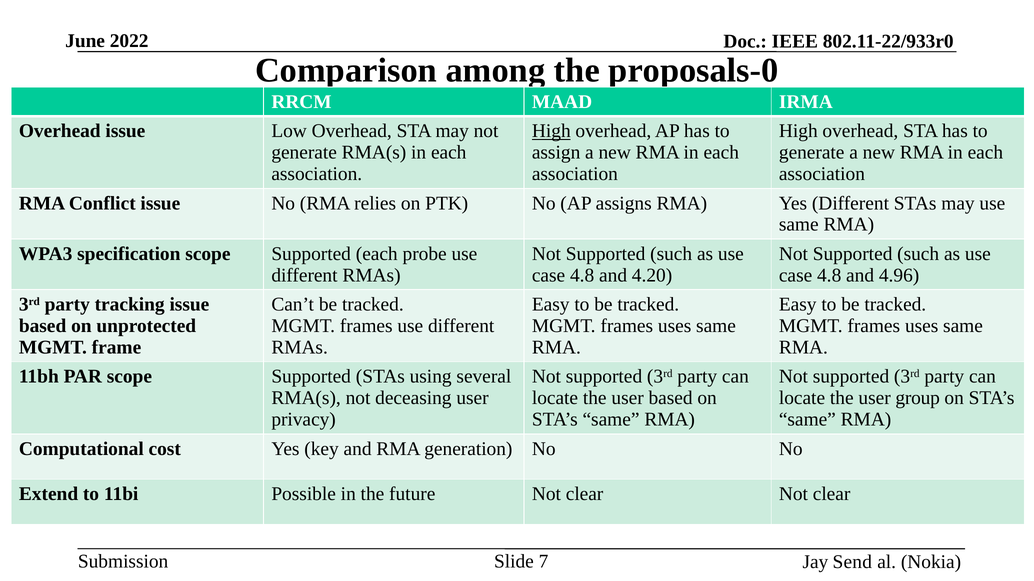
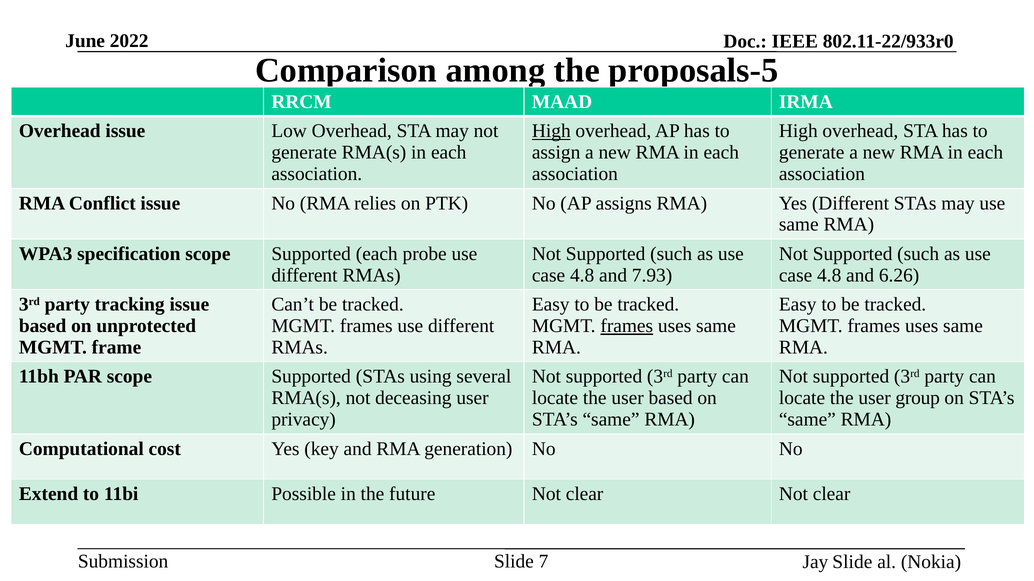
proposals-0: proposals-0 -> proposals-5
4.20: 4.20 -> 7.93
4.96: 4.96 -> 6.26
frames at (627, 326) underline: none -> present
Jay Send: Send -> Slide
